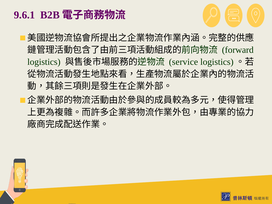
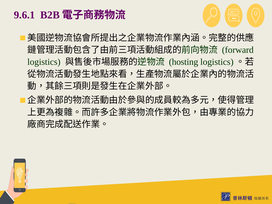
service: service -> hosting
